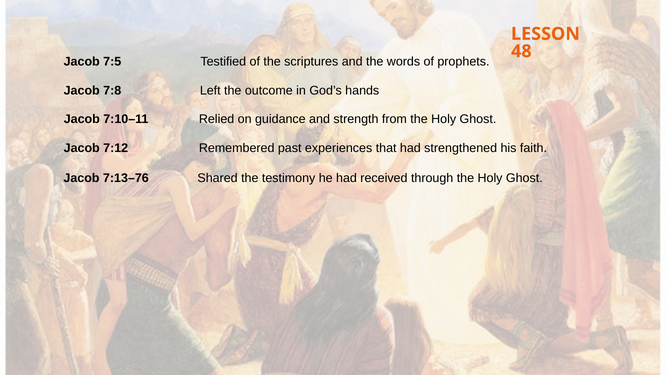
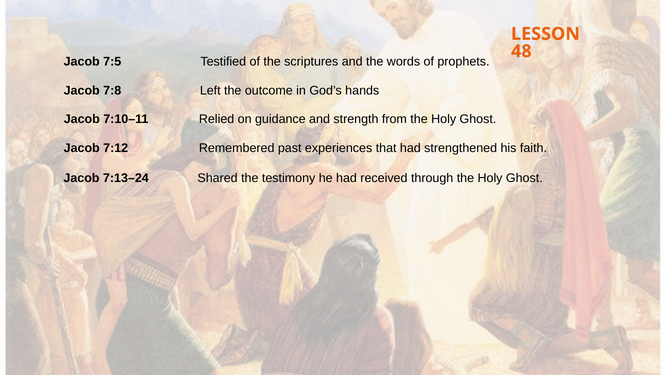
7:13–76: 7:13–76 -> 7:13–24
